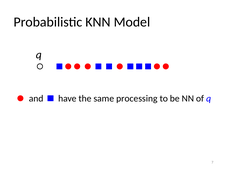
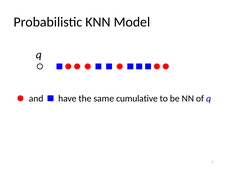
processing: processing -> cumulative
